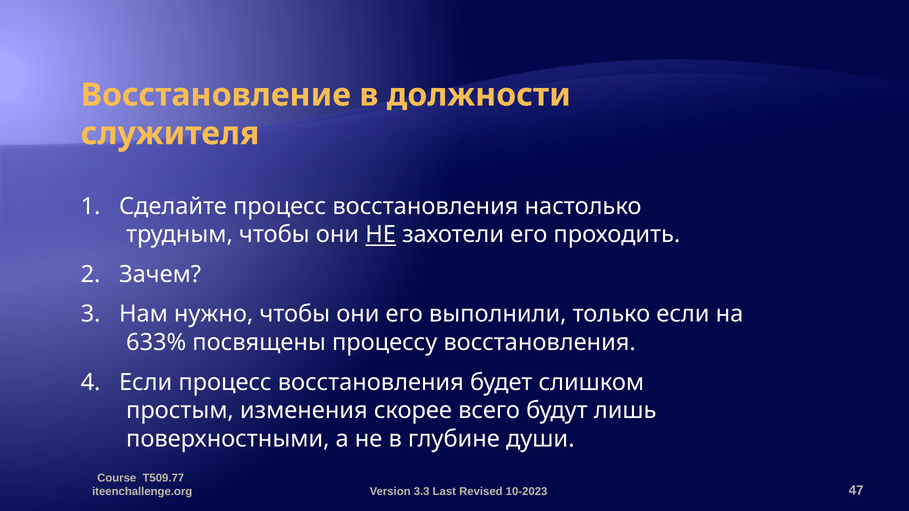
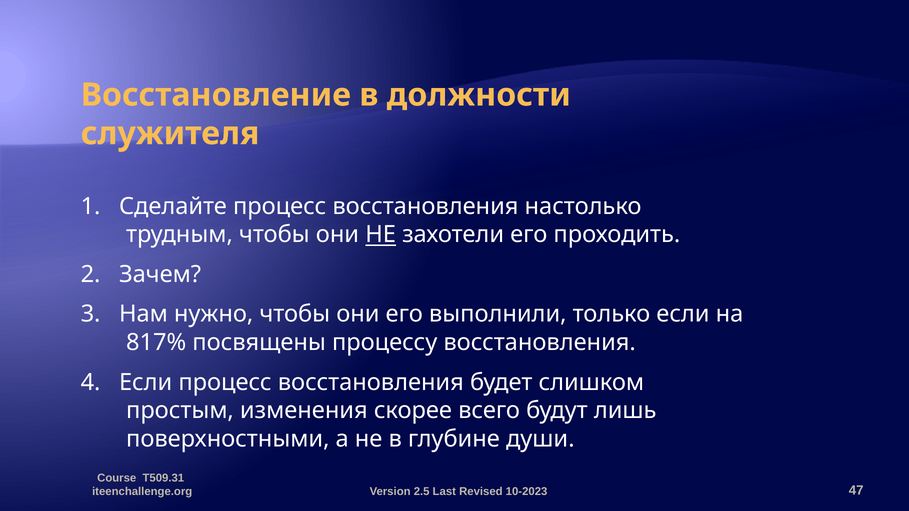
633%: 633% -> 817%
T509.77: T509.77 -> T509.31
3.3: 3.3 -> 2.5
